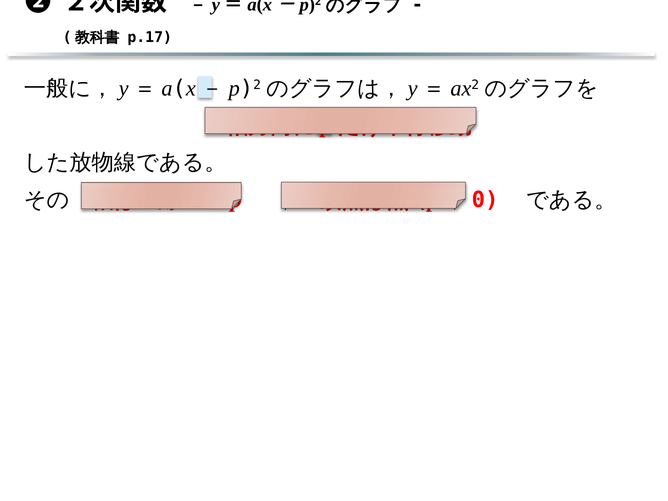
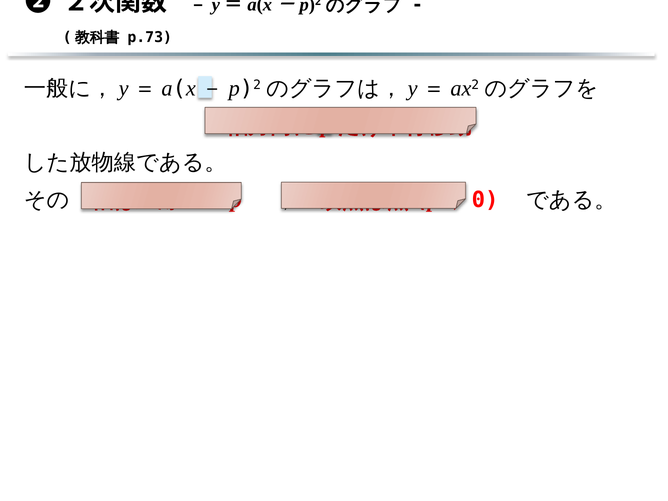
p.17: p.17 -> p.73
